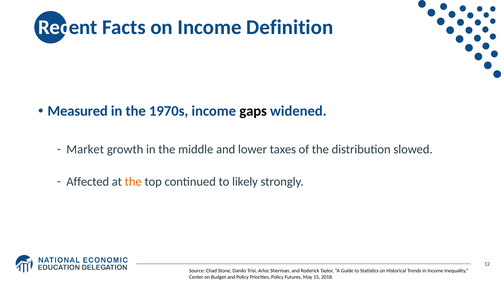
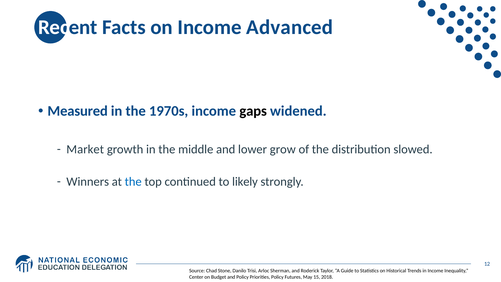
Definition: Definition -> Advanced
taxes: taxes -> grow
Affected: Affected -> Winners
the at (133, 182) colour: orange -> blue
